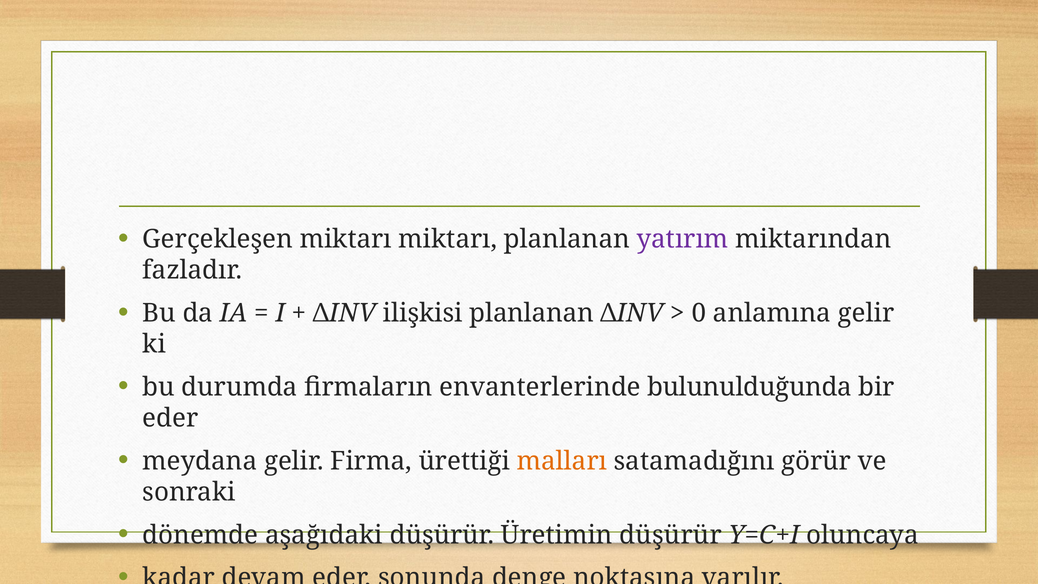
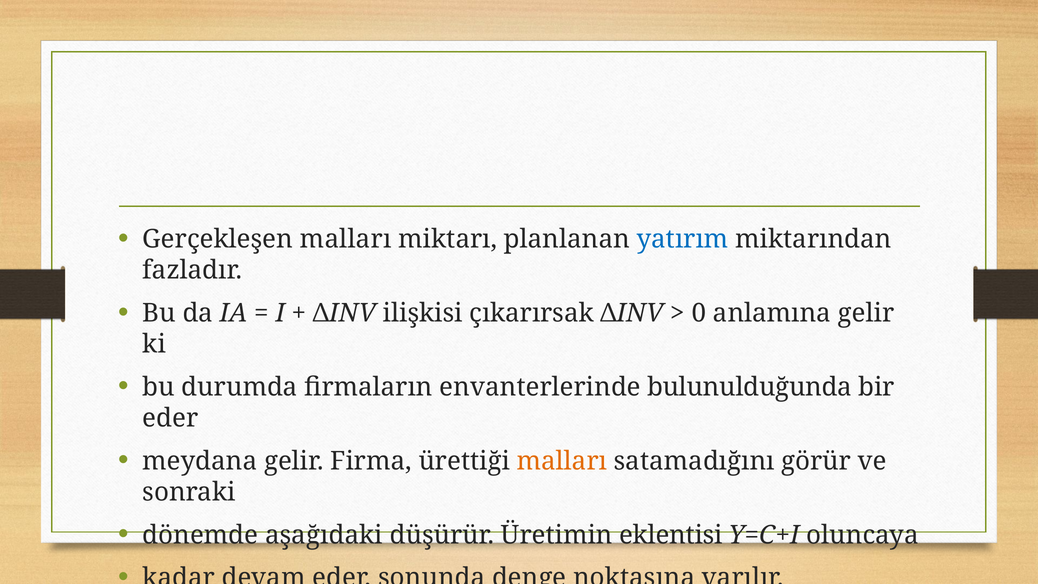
Gerçekleşen miktarı: miktarı -> malları
yatırım colour: purple -> blue
ilişkisi planlanan: planlanan -> çıkarırsak
Üretimin düşürür: düşürür -> eklentisi
